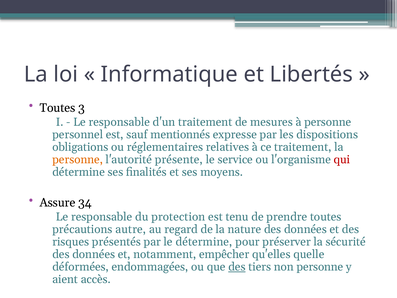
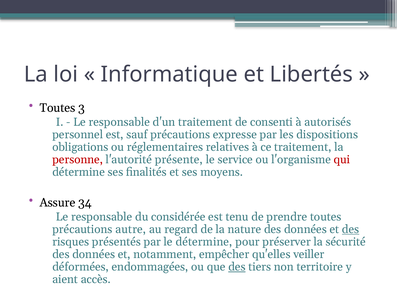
mesures: mesures -> consenti
à personne: personne -> autorisés
sauf mentionnés: mentionnés -> précautions
personne at (78, 159) colour: orange -> red
protection: protection -> considérée
des at (351, 229) underline: none -> present
quelle: quelle -> veiller
non personne: personne -> territoire
